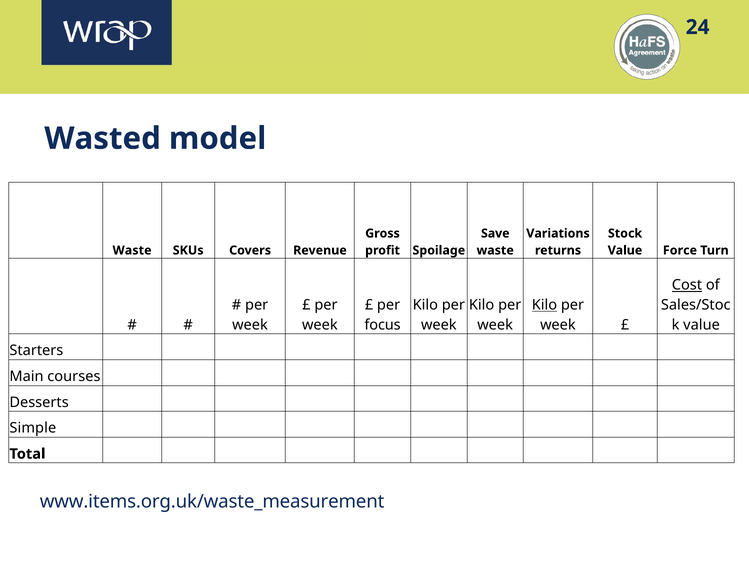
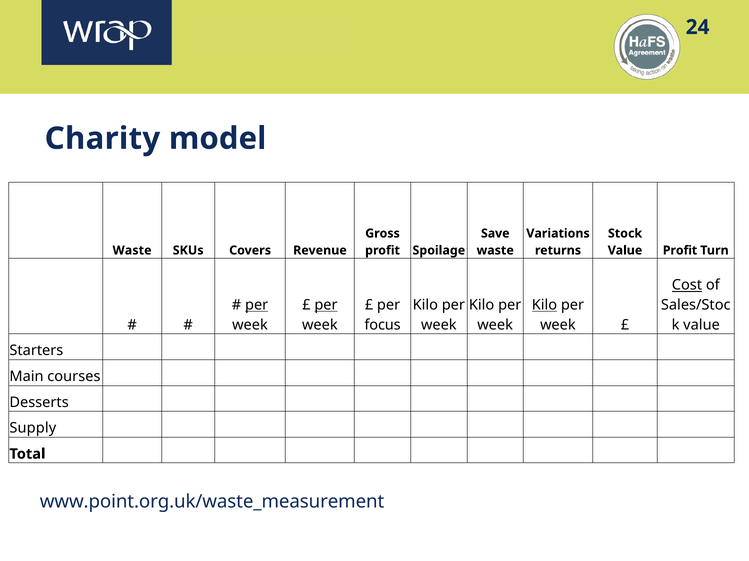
Wasted: Wasted -> Charity
Value Force: Force -> Profit
per at (257, 305) underline: none -> present
per at (326, 305) underline: none -> present
Simple: Simple -> Supply
www.items.org.uk/waste_measurement: www.items.org.uk/waste_measurement -> www.point.org.uk/waste_measurement
